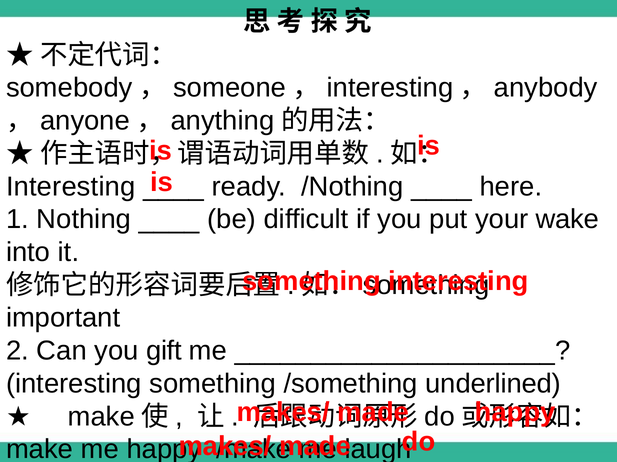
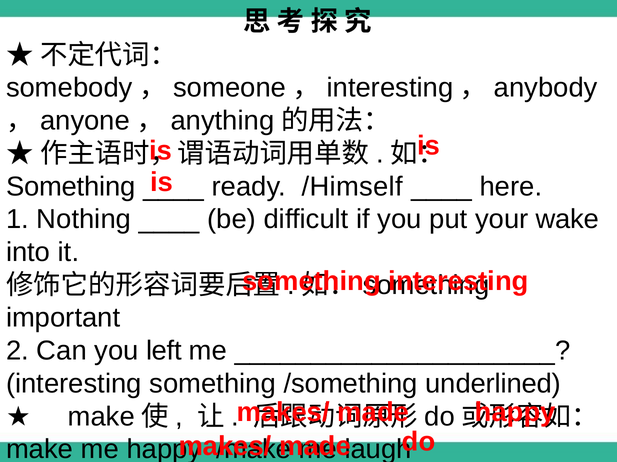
Interesting at (71, 187): Interesting -> Something
/Nothing: /Nothing -> /Himself
gift: gift -> left
